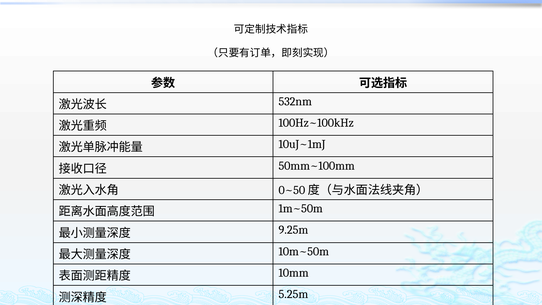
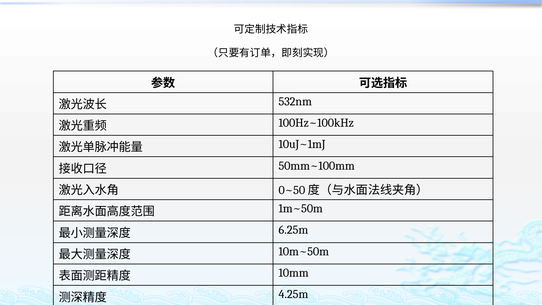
9.25m: 9.25m -> 6.25m
5.25m: 5.25m -> 4.25m
